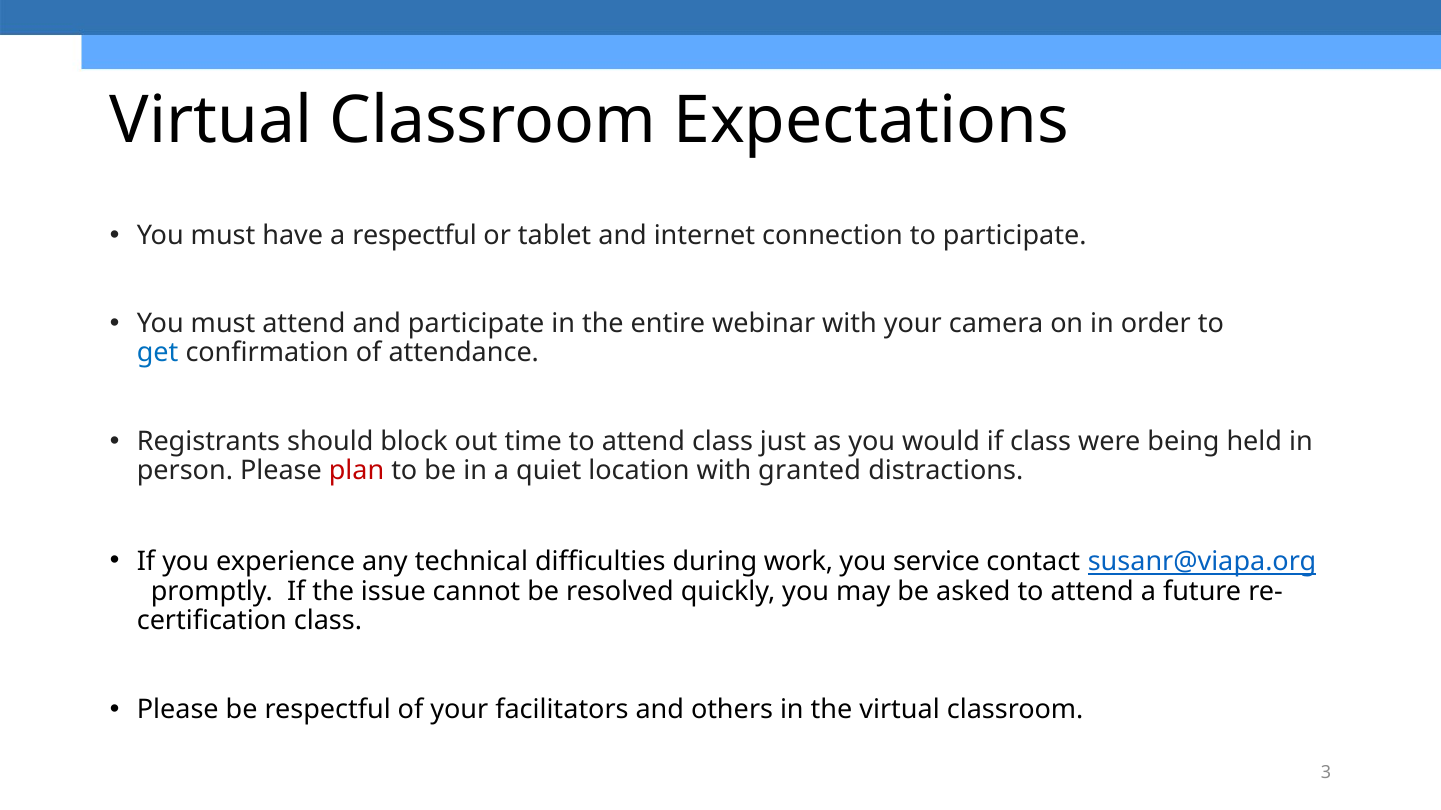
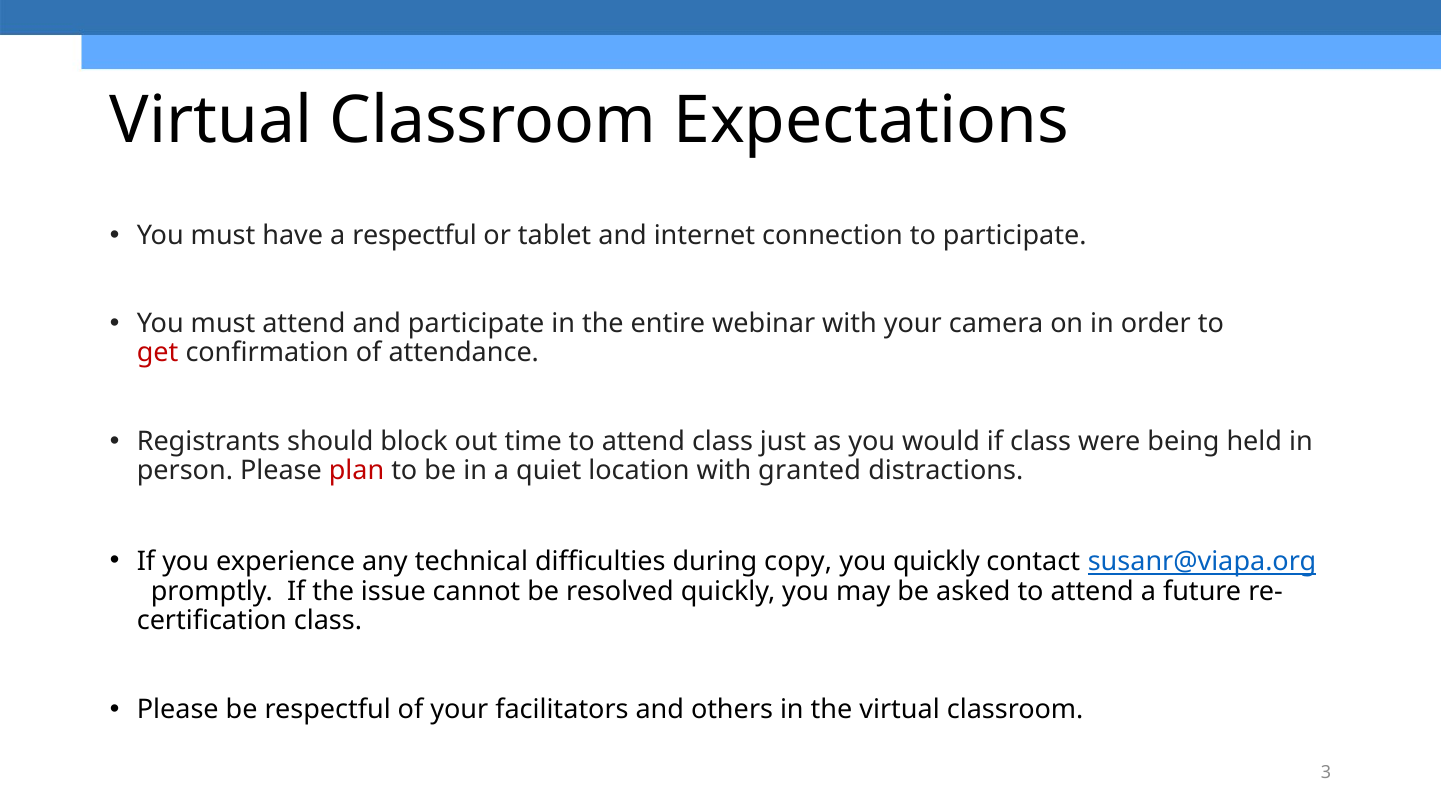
get colour: blue -> red
work: work -> copy
you service: service -> quickly
